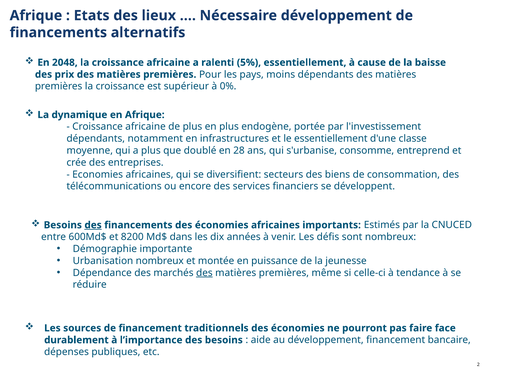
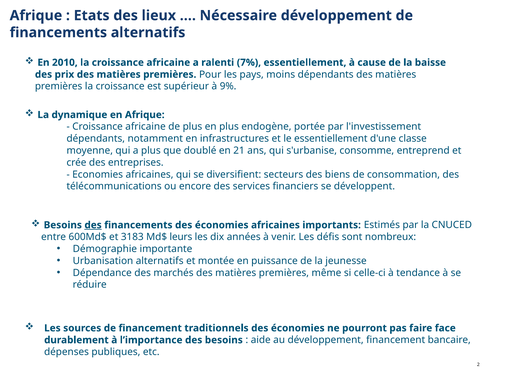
2048: 2048 -> 2010
5%: 5% -> 7%
0%: 0% -> 9%
28: 28 -> 21
8200: 8200 -> 3183
dans: dans -> leurs
Urbanisation nombreux: nombreux -> alternatifs
des at (204, 273) underline: present -> none
